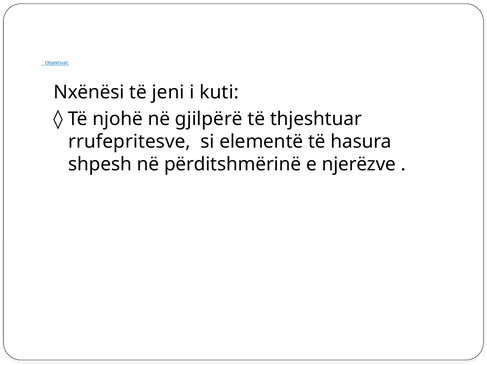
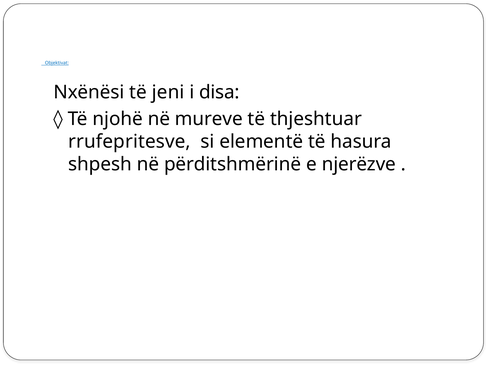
kuti: kuti -> disa
gjilpërë: gjilpërë -> mureve
